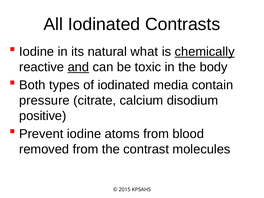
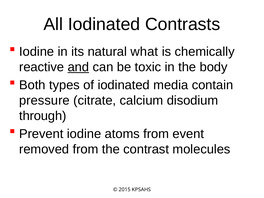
chemically underline: present -> none
positive: positive -> through
blood: blood -> event
